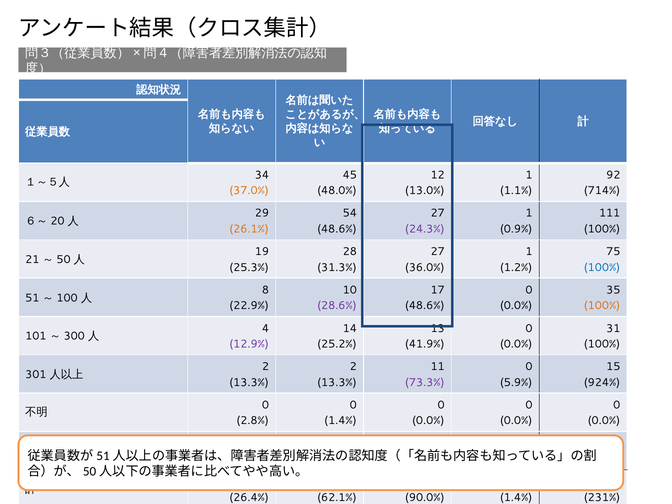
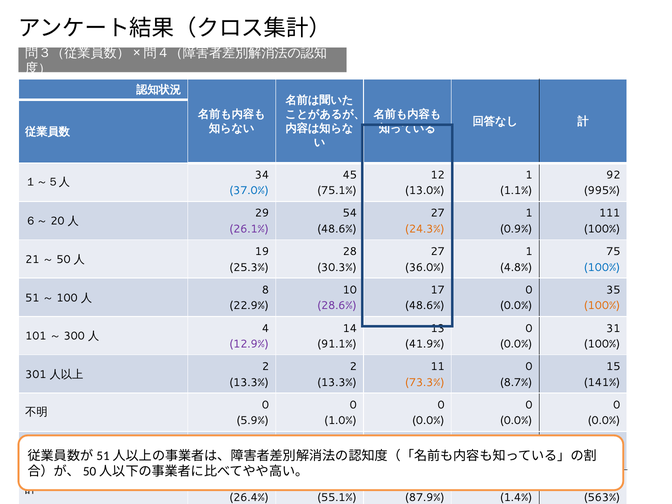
37.0% colour: orange -> blue
48.0%: 48.0% -> 75.1%
714%: 714% -> 995%
26.1% colour: orange -> purple
24.3% colour: purple -> orange
31.3%: 31.3% -> 30.3%
1.2%: 1.2% -> 4.8%
25.2%: 25.2% -> 91.1%
73.3% colour: purple -> orange
5.9%: 5.9% -> 8.7%
924%: 924% -> 141%
2.8%: 2.8% -> 5.9%
1.4% at (340, 421): 1.4% -> 1.0%
62.1%: 62.1% -> 55.1%
90.0%: 90.0% -> 87.9%
231%: 231% -> 563%
